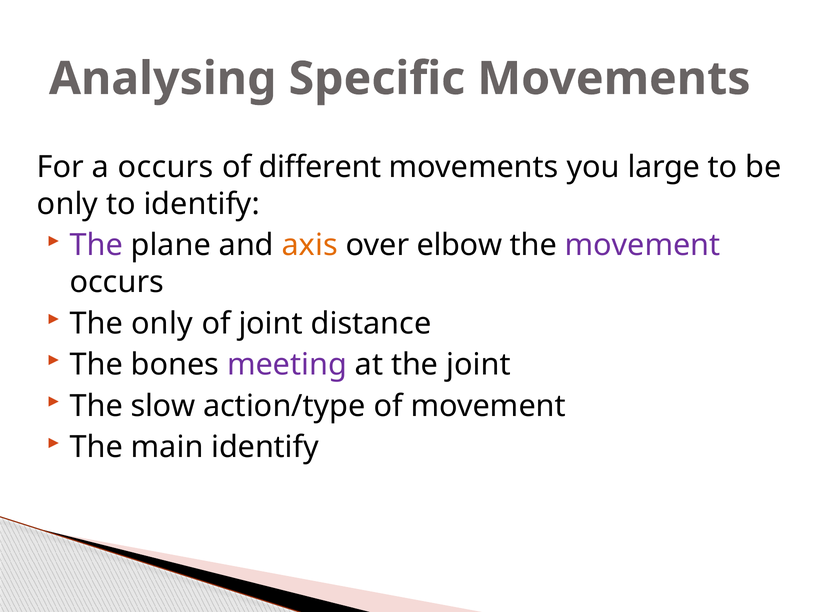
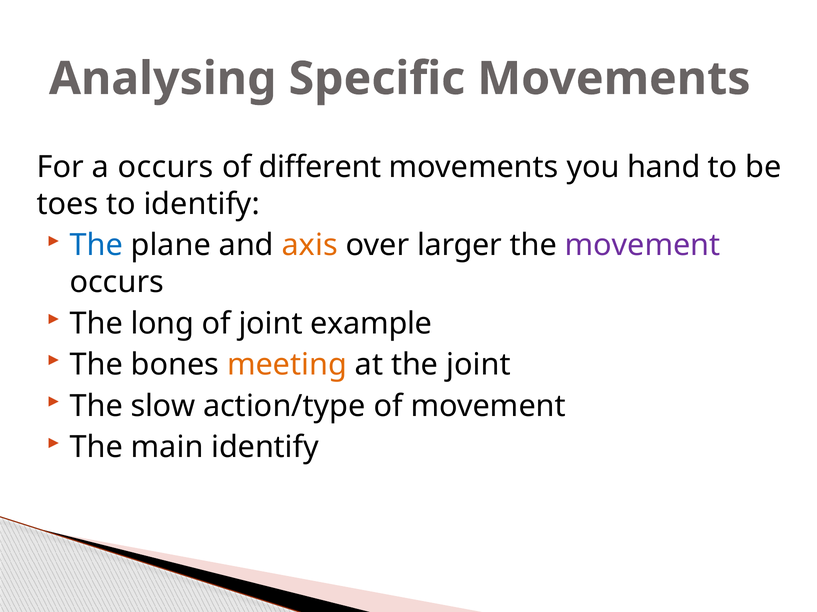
large: large -> hand
only at (68, 204): only -> toes
The at (96, 246) colour: purple -> blue
elbow: elbow -> larger
The only: only -> long
distance: distance -> example
meeting colour: purple -> orange
